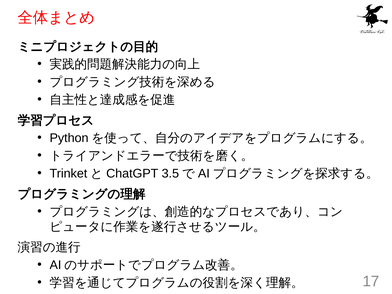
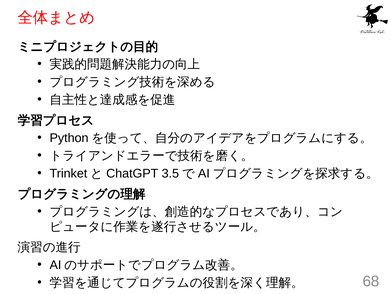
17: 17 -> 68
